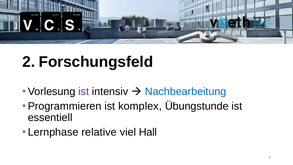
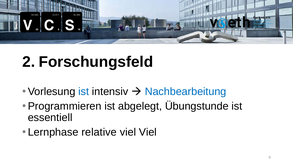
ist at (84, 91) colour: purple -> blue
komplex: komplex -> abgelegt
viel Hall: Hall -> Viel
